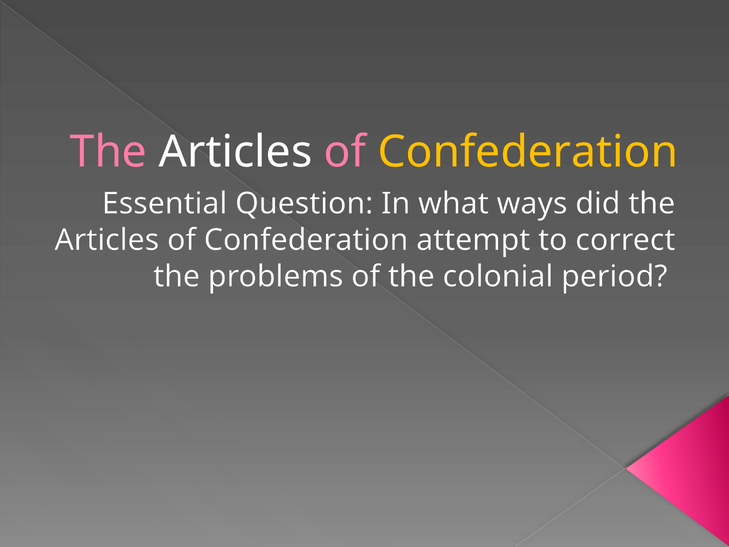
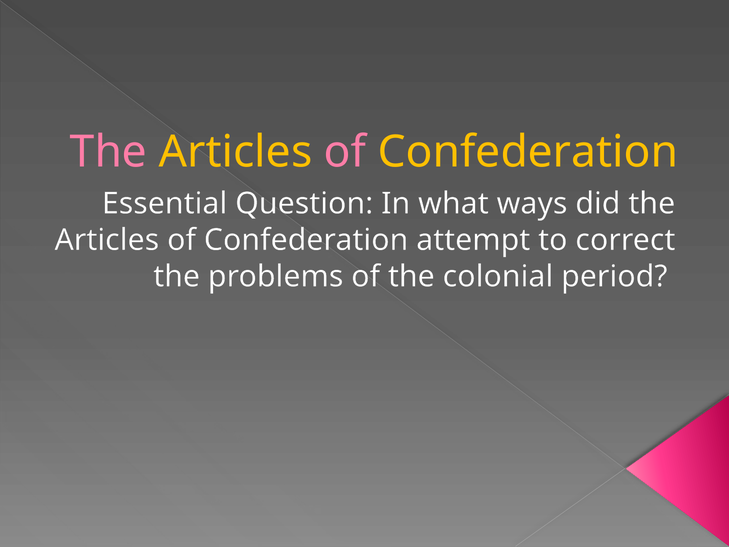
Articles at (236, 152) colour: white -> yellow
